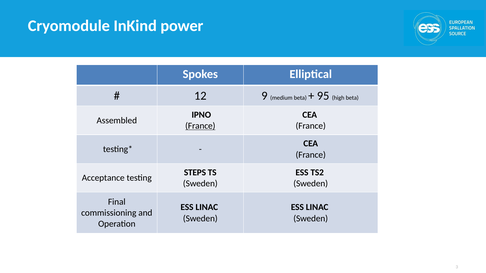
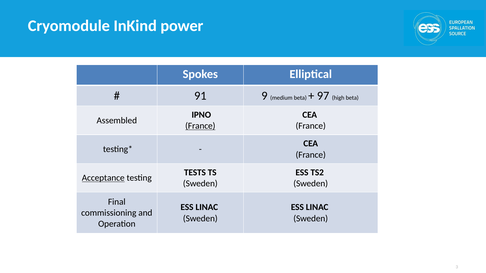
12: 12 -> 91
95: 95 -> 97
STEPS: STEPS -> TESTS
Acceptance underline: none -> present
